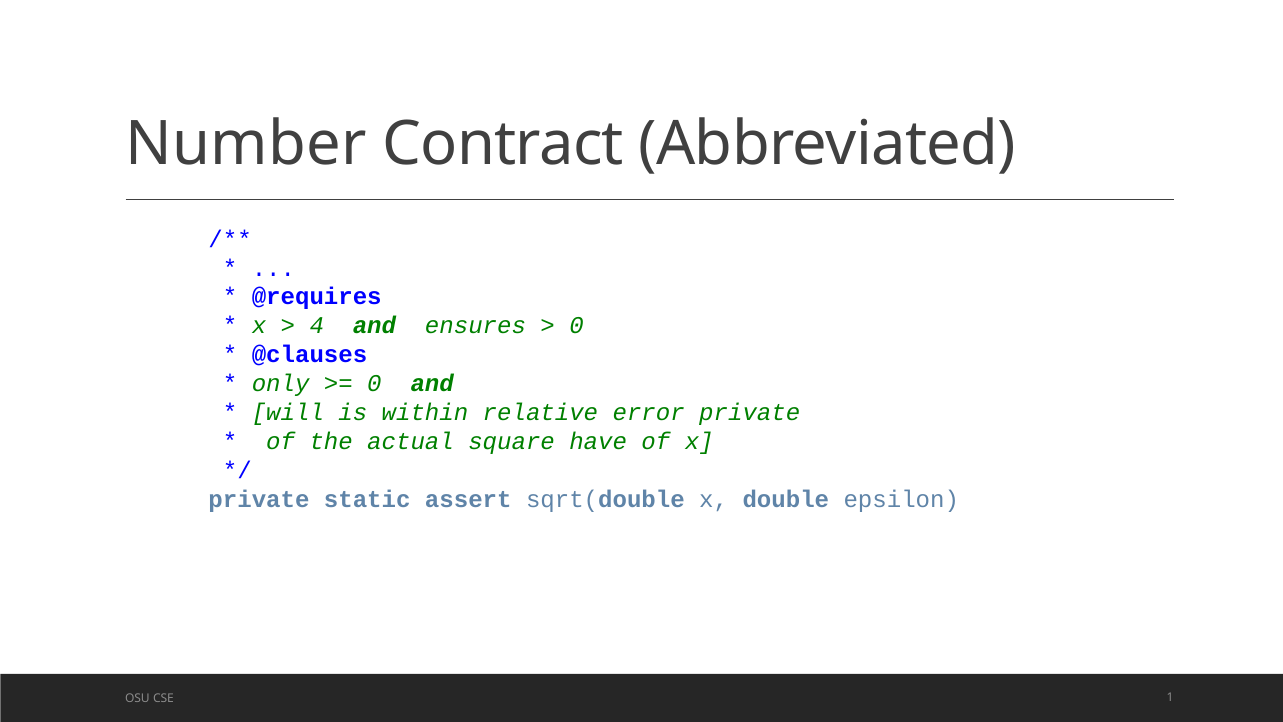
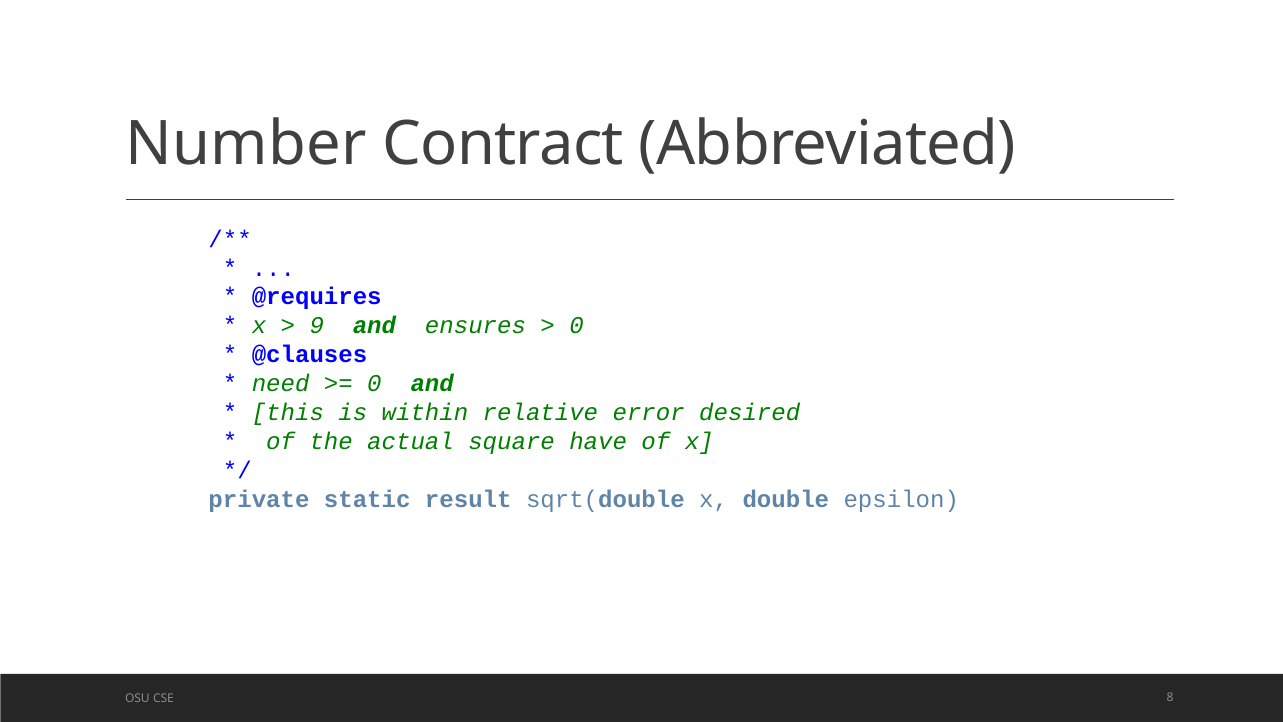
4: 4 -> 9
only: only -> need
will: will -> this
error private: private -> desired
assert: assert -> result
1: 1 -> 8
